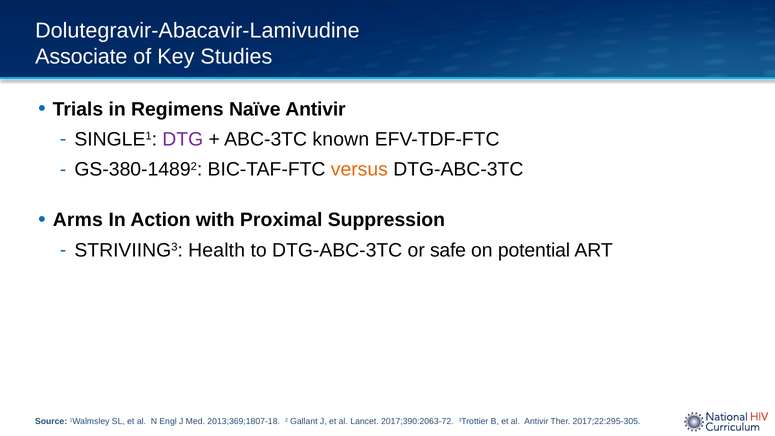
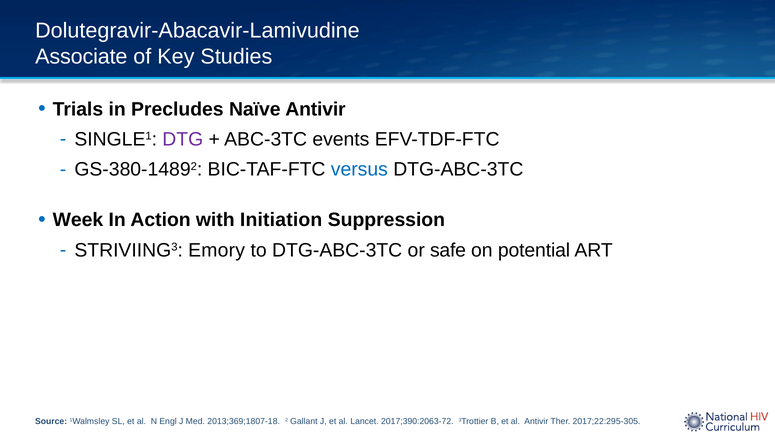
Regimens: Regimens -> Precludes
known: known -> events
versus colour: orange -> blue
Arms: Arms -> Week
Proximal: Proximal -> Initiation
Health: Health -> Emory
